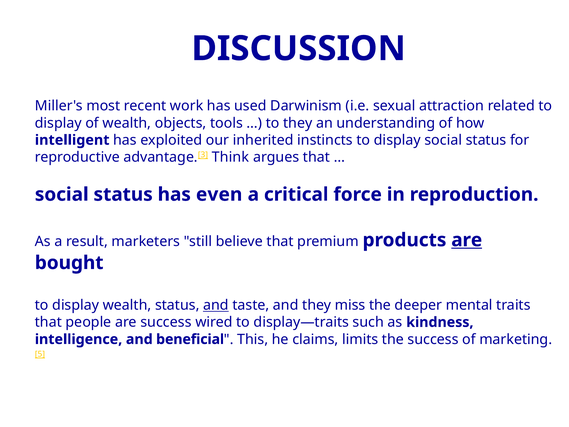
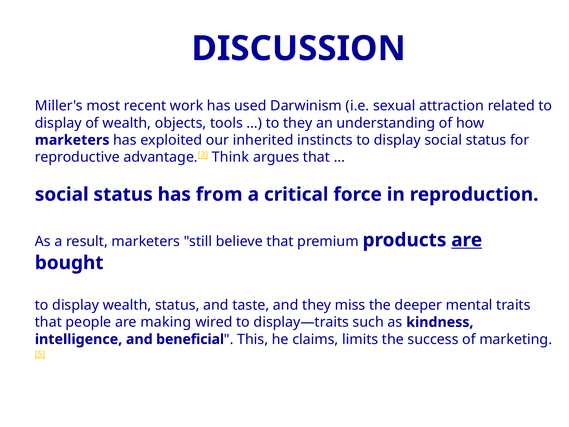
intelligent at (72, 140): intelligent -> marketers
even: even -> from
and at (216, 305) underline: present -> none
are success: success -> making
